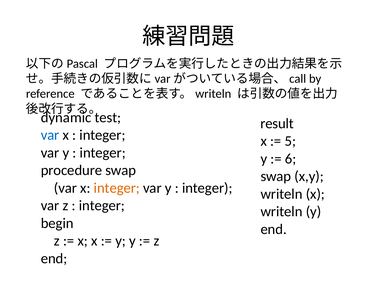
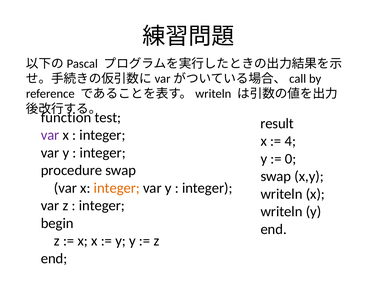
dynamic: dynamic -> function
var at (50, 135) colour: blue -> purple
5: 5 -> 4
6: 6 -> 0
